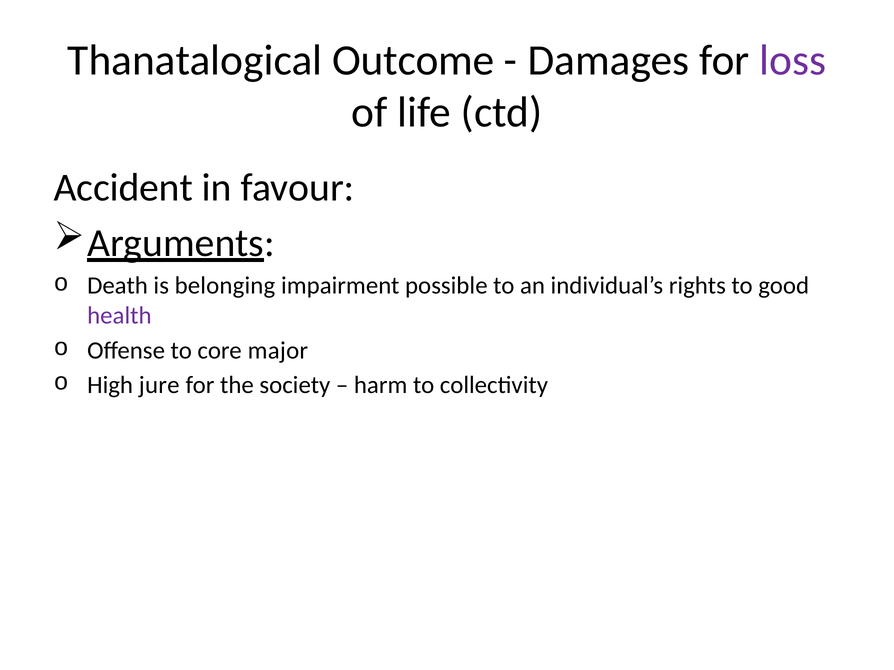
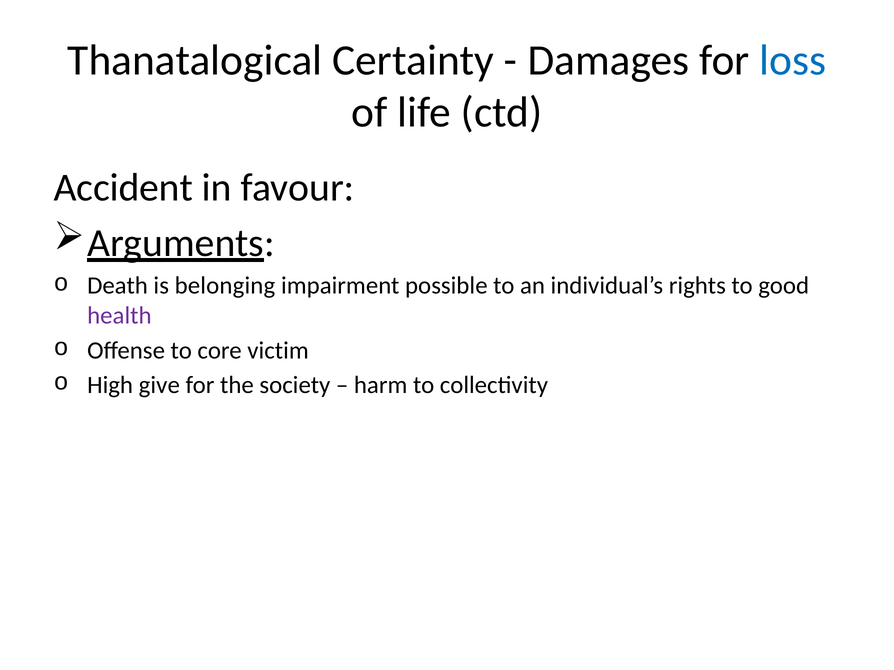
Outcome: Outcome -> Certainty
loss colour: purple -> blue
major: major -> victim
jure: jure -> give
